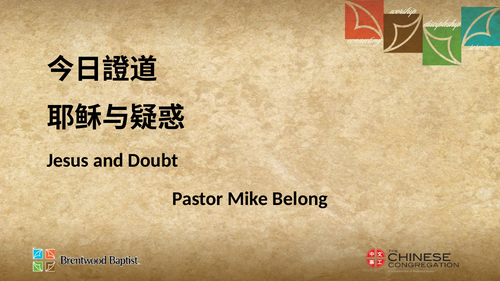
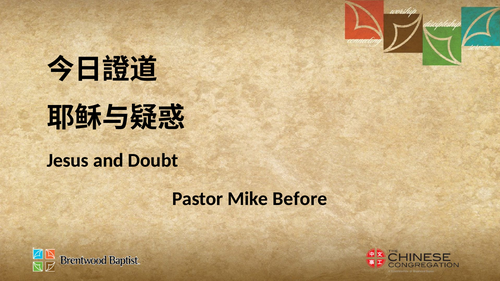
Belong: Belong -> Before
